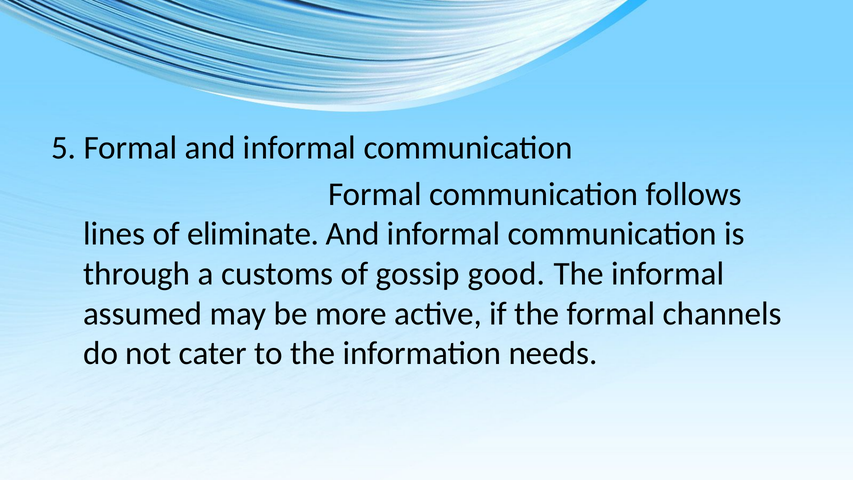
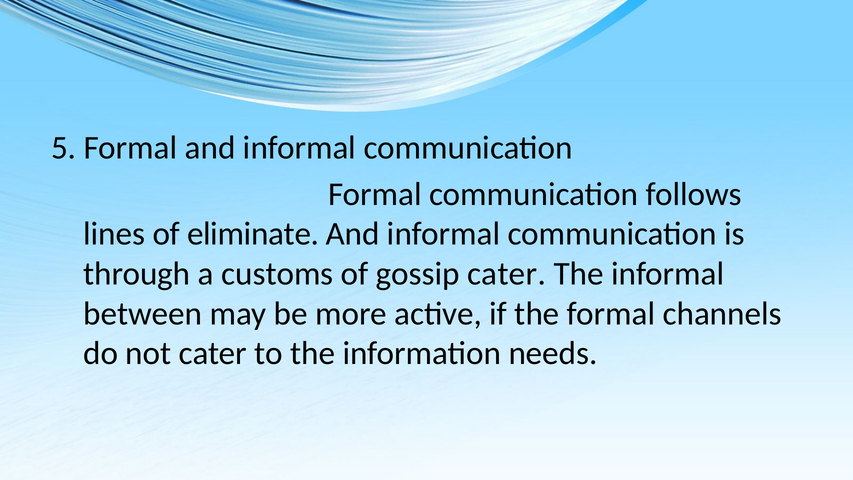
gossip good: good -> cater
assumed: assumed -> between
